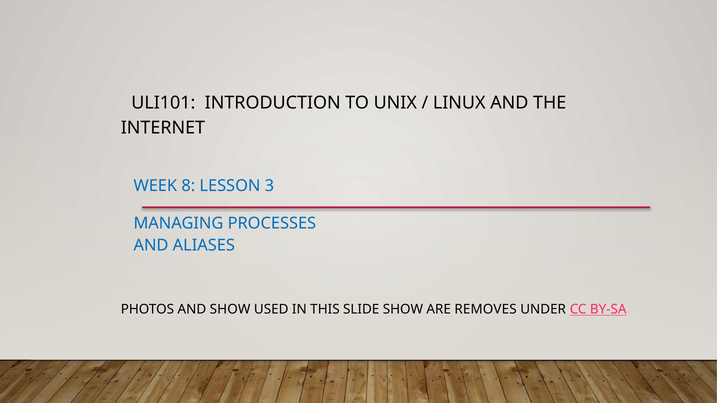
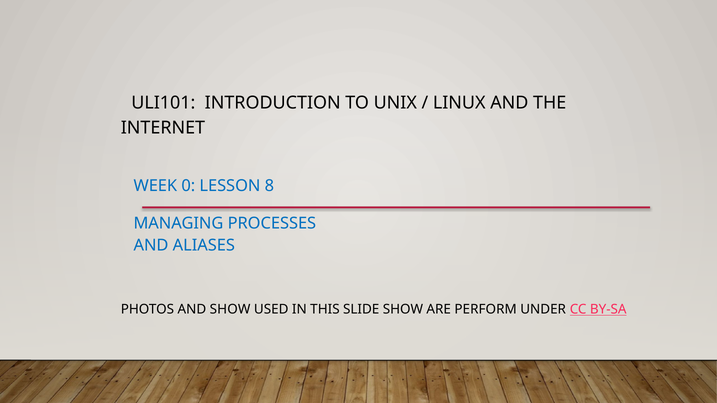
8: 8 -> 0
3: 3 -> 8
REMOVES: REMOVES -> PERFORM
